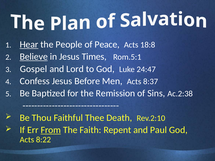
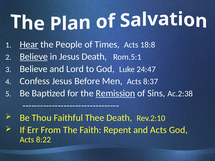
Peace: Peace -> Times
Jesus Times: Times -> Death
Gospel at (34, 69): Gospel -> Believe
Remission underline: none -> present
From underline: present -> none
and Paul: Paul -> Acts
